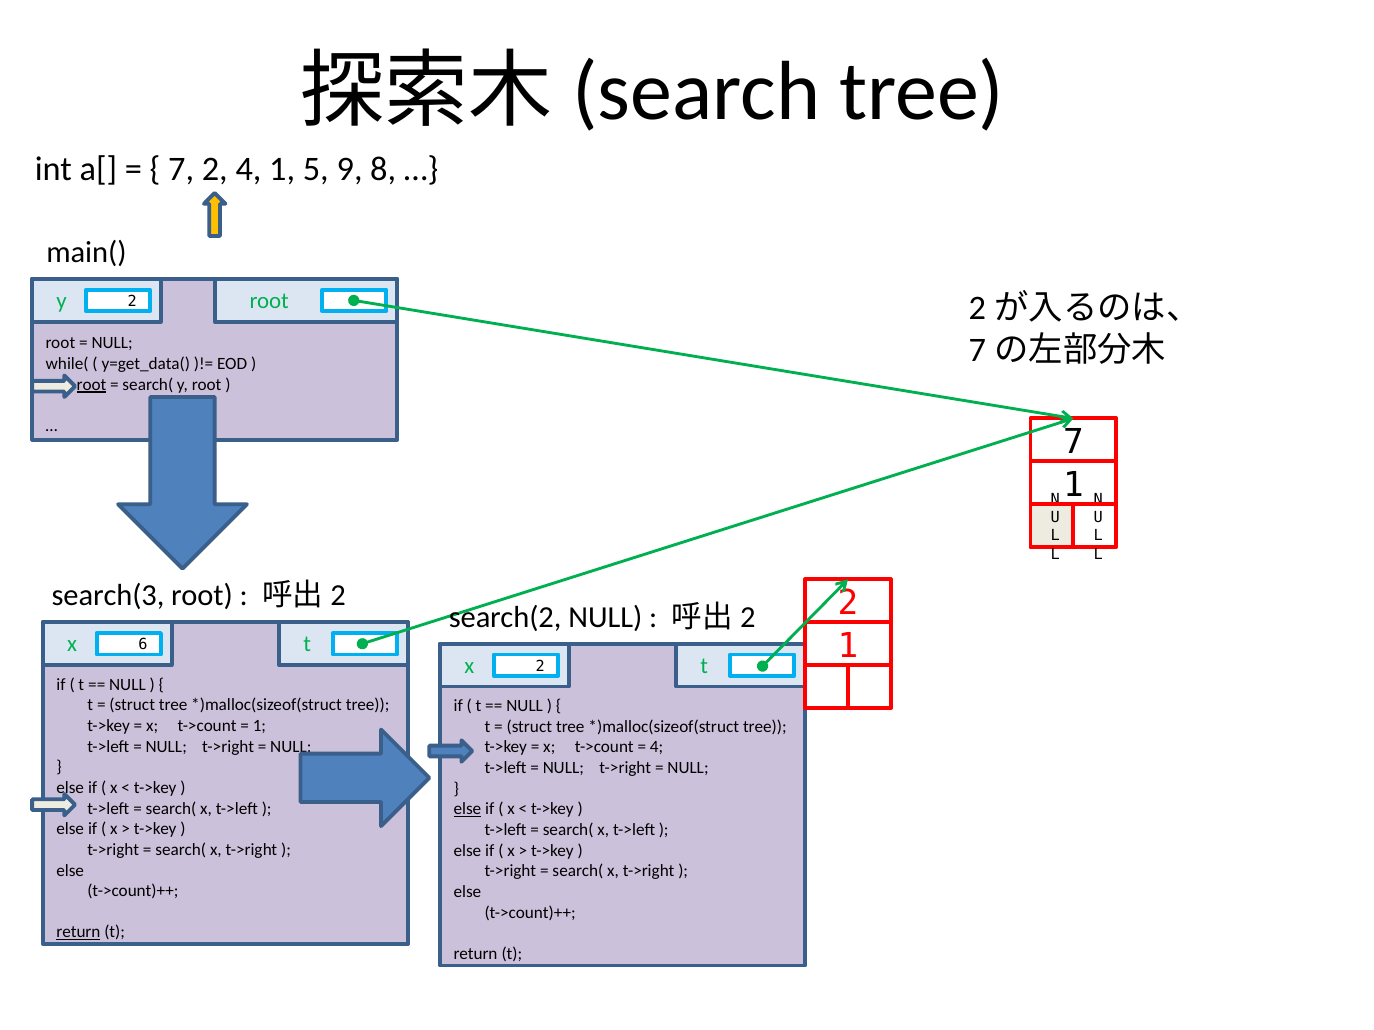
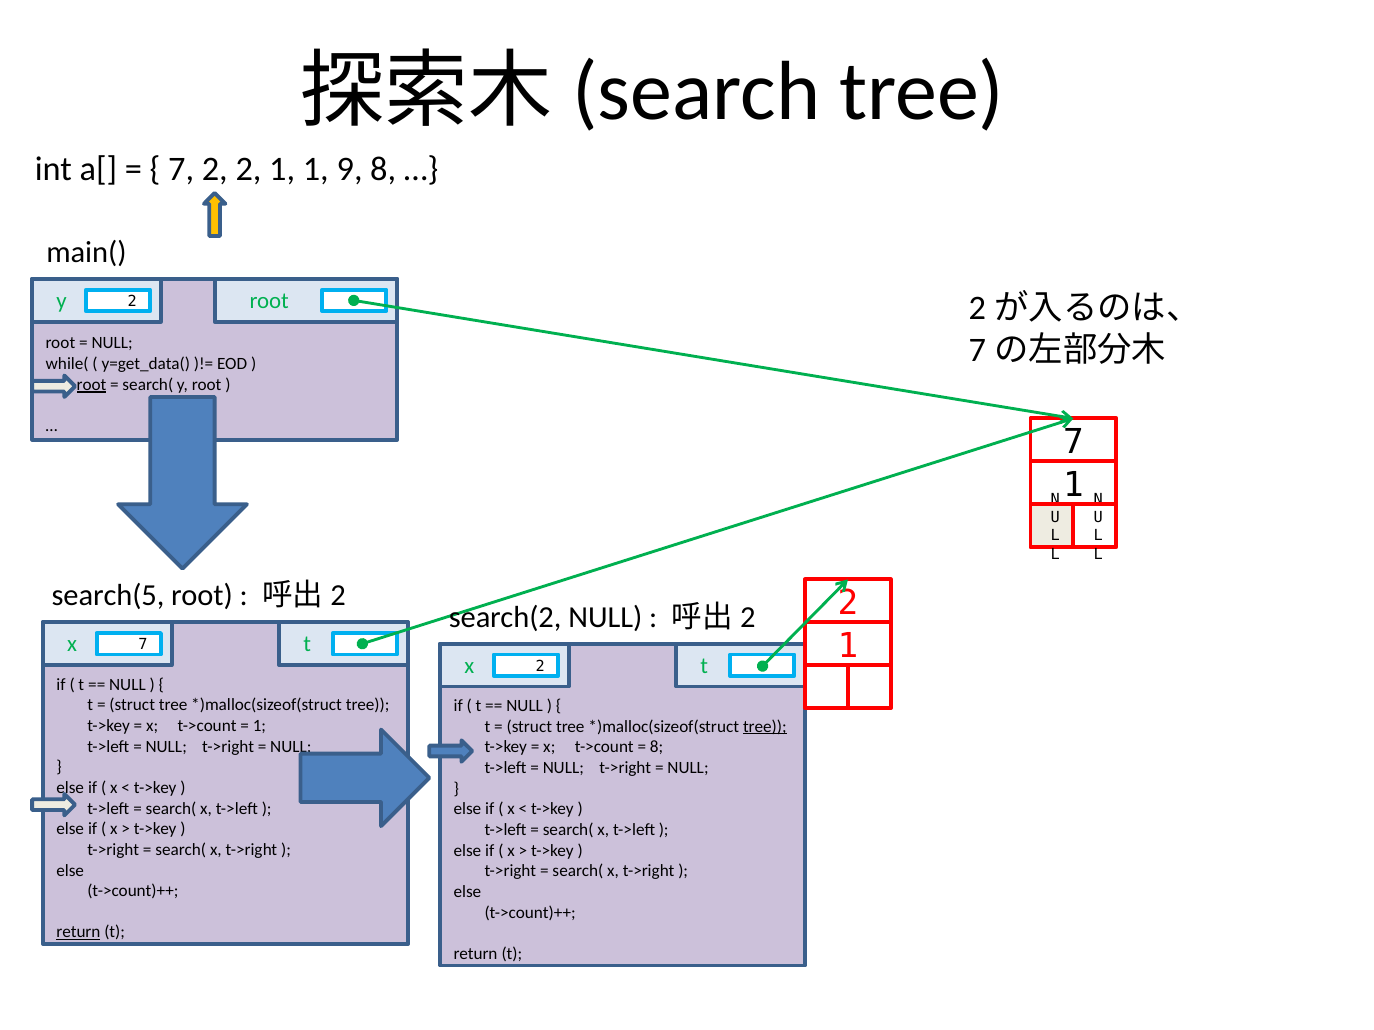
2 4: 4 -> 2
1 5: 5 -> 1
search(3: search(3 -> search(5
x 6: 6 -> 7
tree at (765, 727) underline: none -> present
4 at (657, 748): 4 -> 8
else at (467, 810) underline: present -> none
